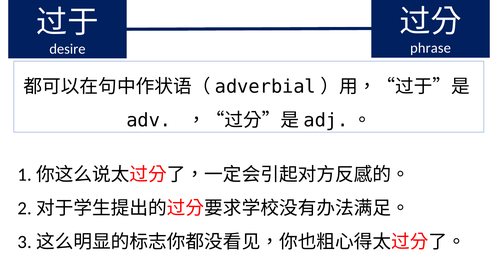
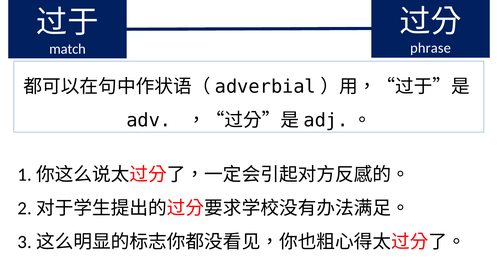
desire: desire -> match
